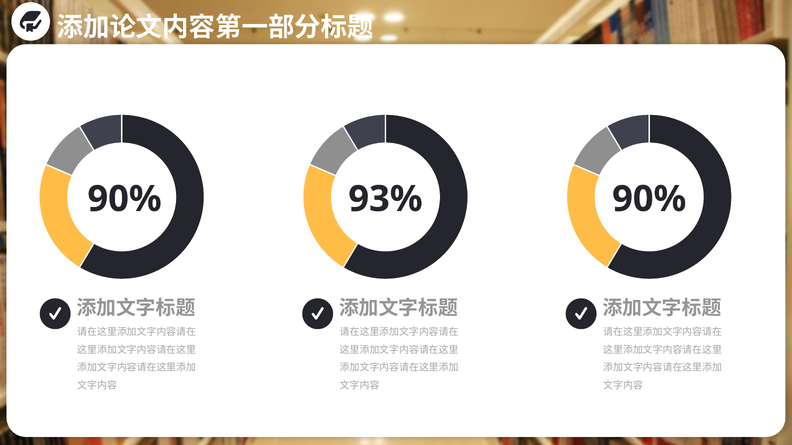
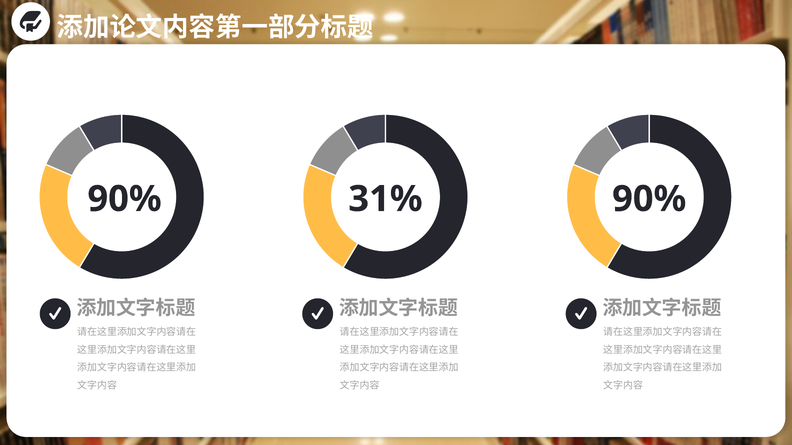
93%: 93% -> 31%
